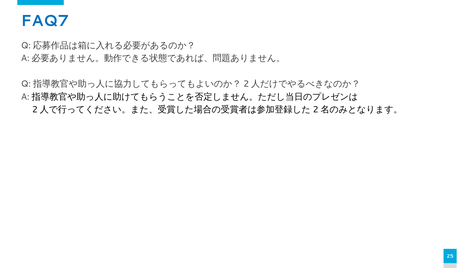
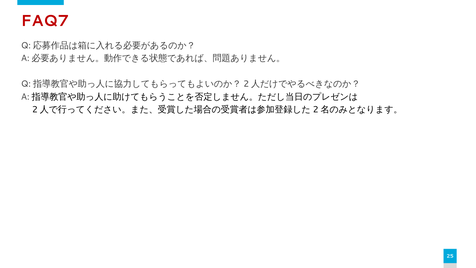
FAQ7 colour: blue -> red
